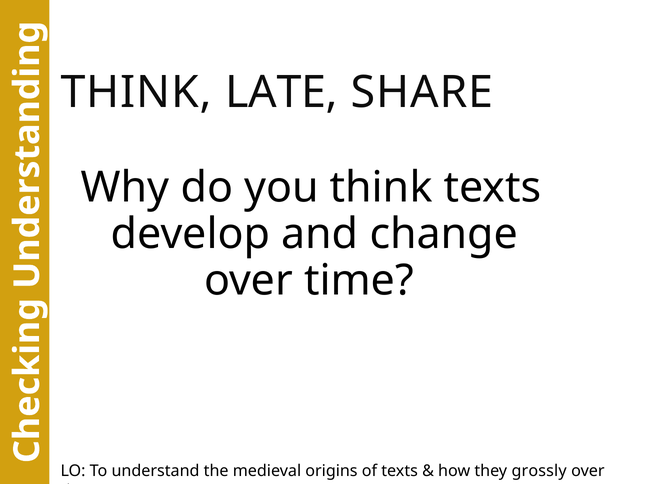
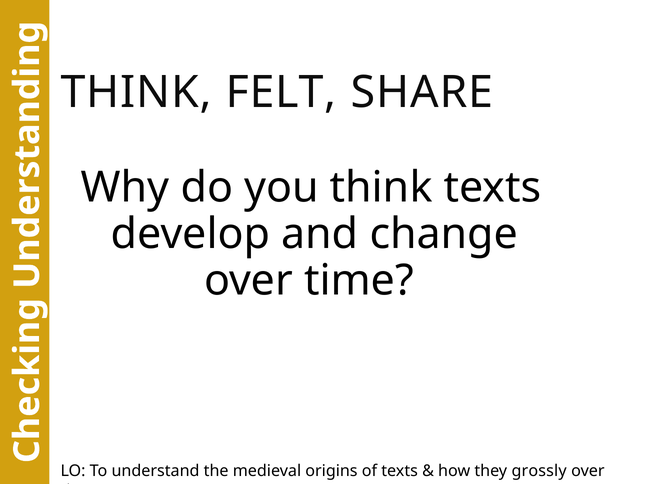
LATE: LATE -> FELT
